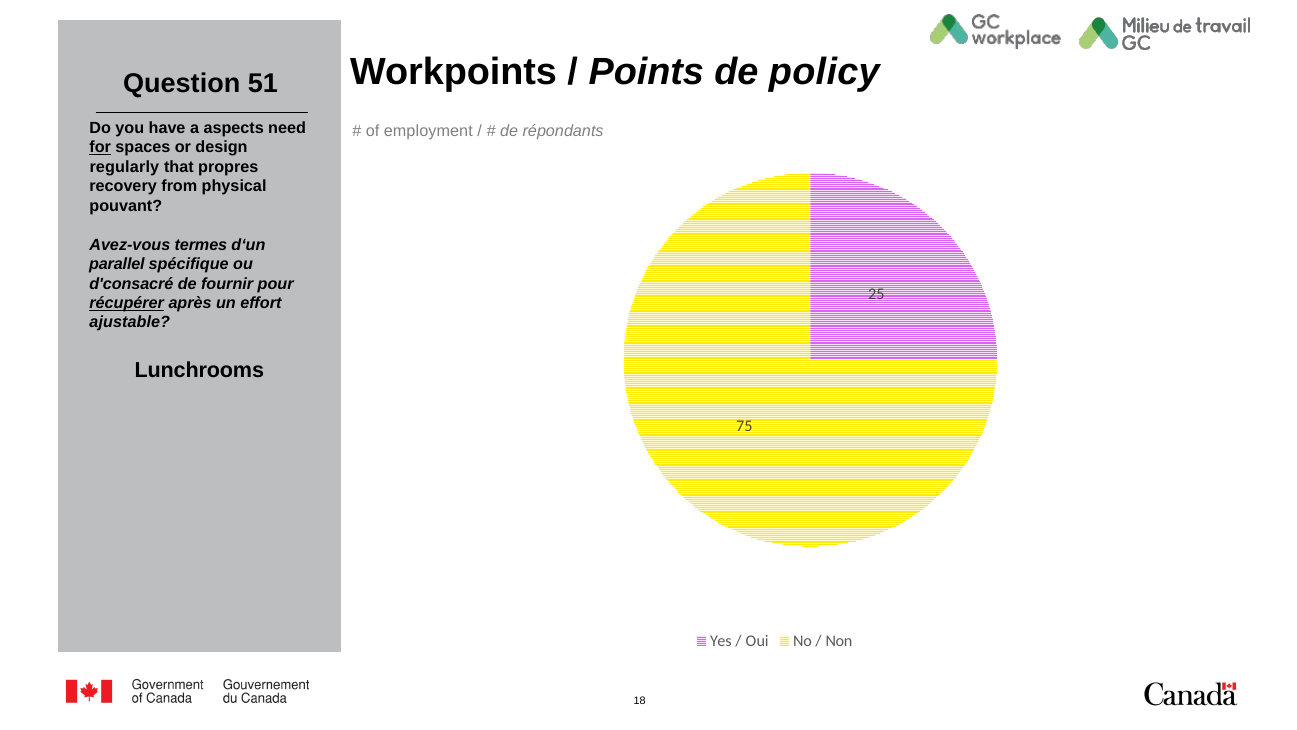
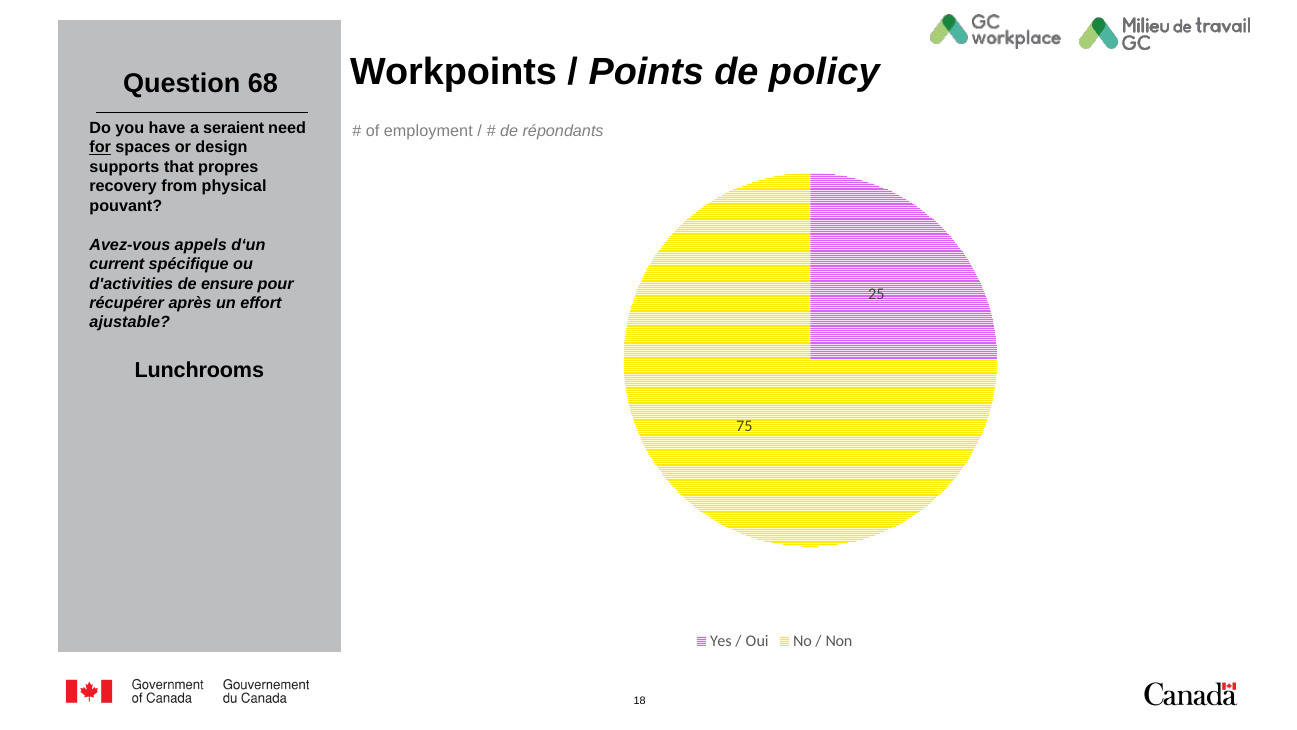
51: 51 -> 68
aspects: aspects -> seraient
regularly: regularly -> supports
termes: termes -> appels
parallel: parallel -> current
d'consacré: d'consacré -> d'activities
fournir: fournir -> ensure
récupérer underline: present -> none
